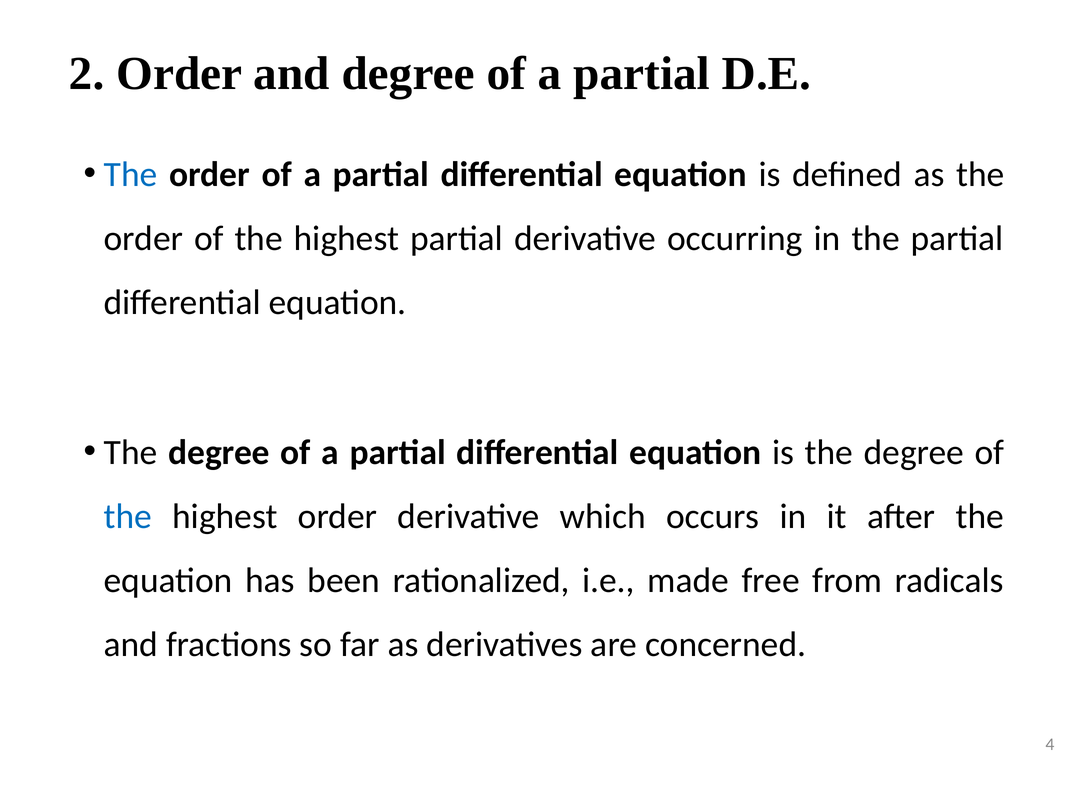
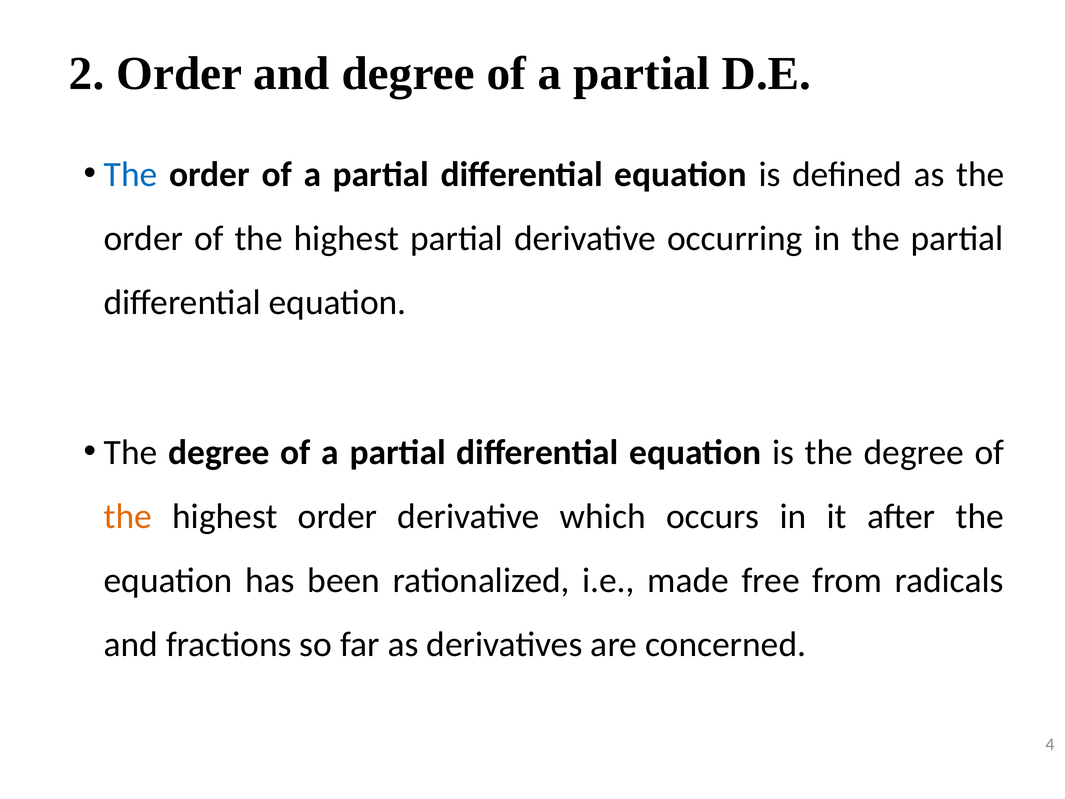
the at (128, 516) colour: blue -> orange
